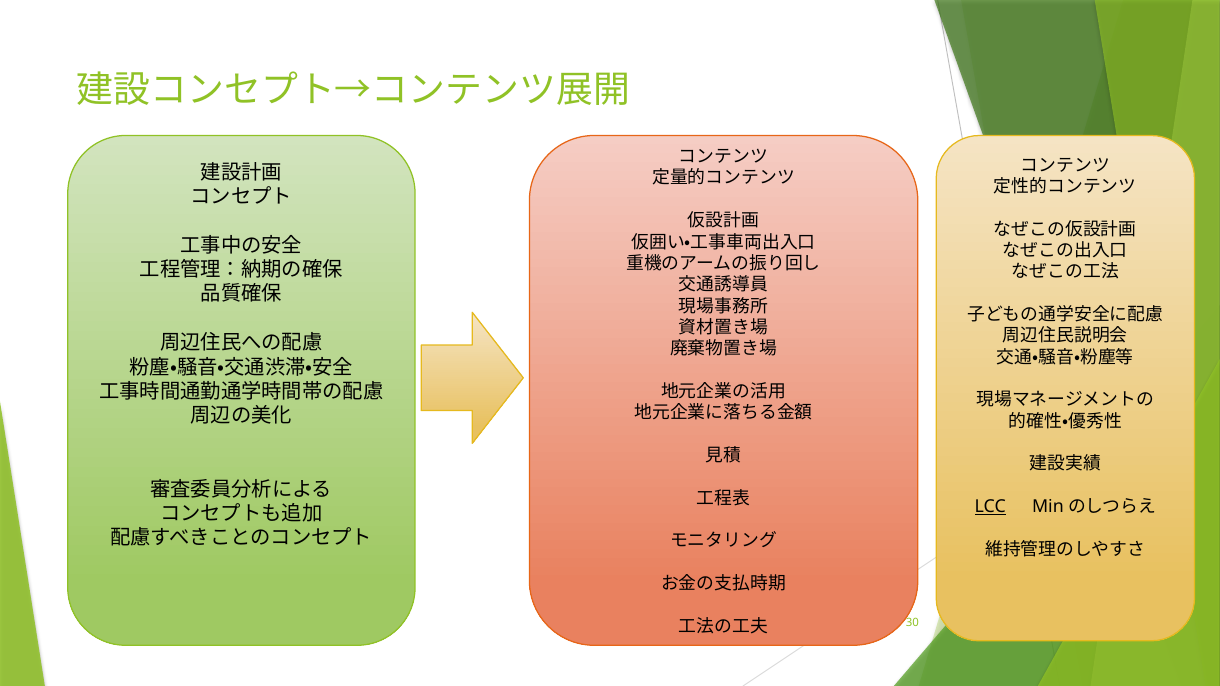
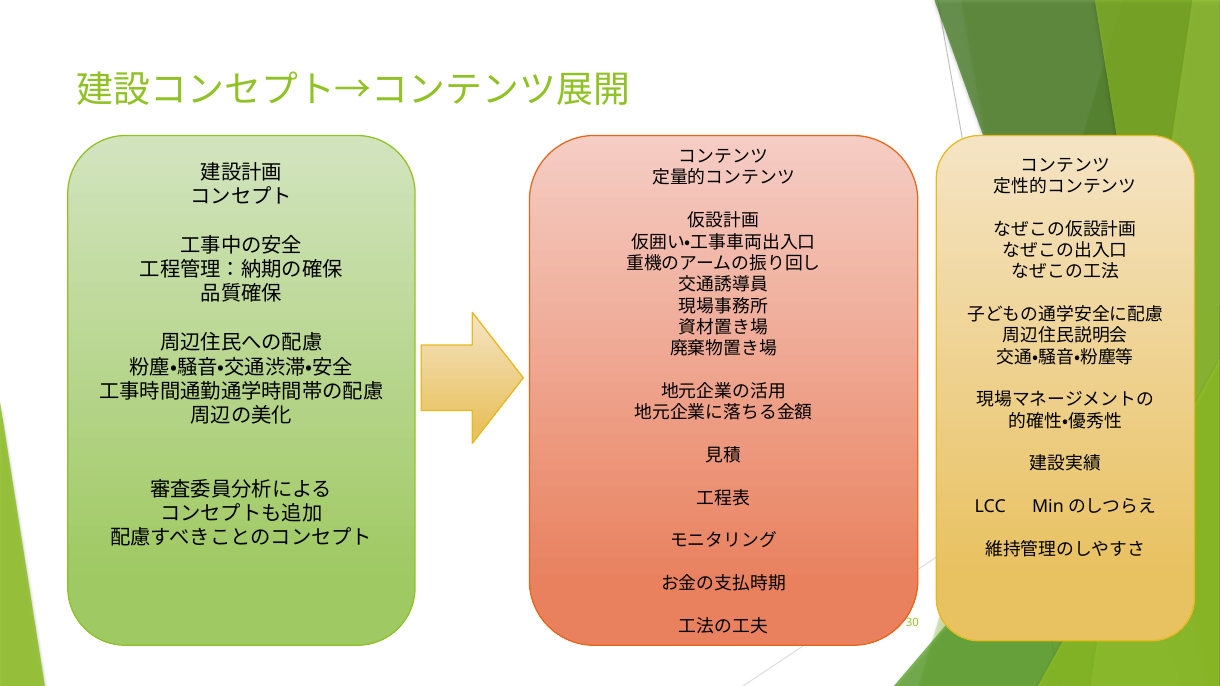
LCC underline: present -> none
